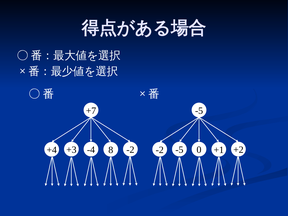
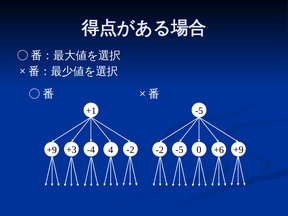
+7: +7 -> +1
8: 8 -> 4
+1: +1 -> +6
+4 at (52, 150): +4 -> +9
-2 +2: +2 -> +9
